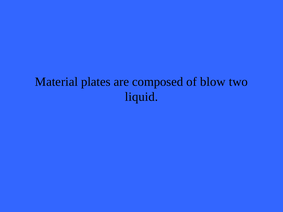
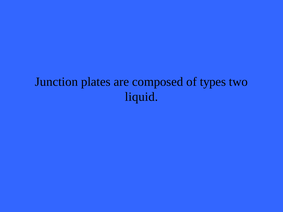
Material: Material -> Junction
blow: blow -> types
